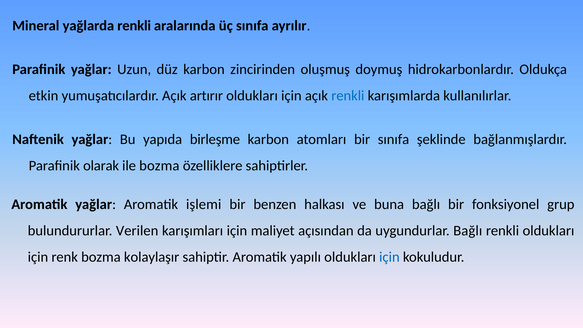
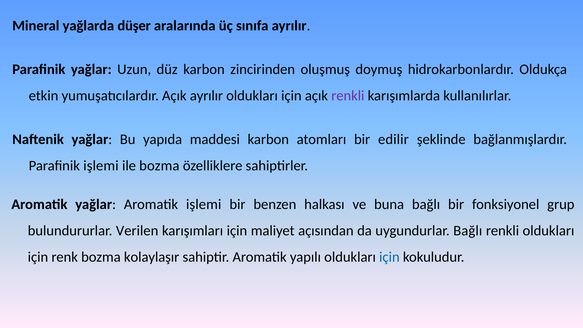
yağlarda renkli: renkli -> düşer
Açık artırır: artırır -> ayrılır
renkli at (348, 96) colour: blue -> purple
birleşme: birleşme -> maddesi
bir sınıfa: sınıfa -> edilir
Parafinik olarak: olarak -> işlemi
